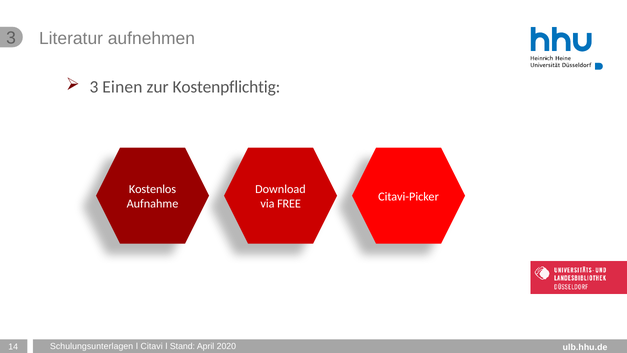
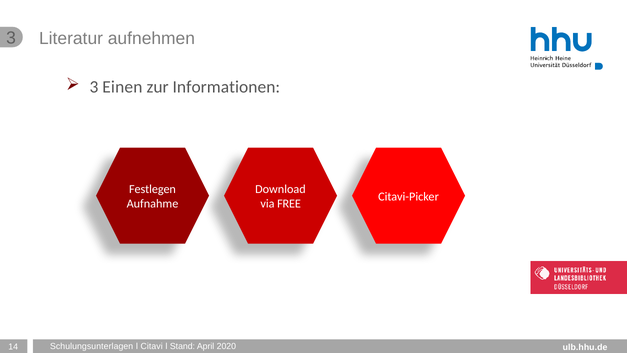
Kostenpflichtig: Kostenpflichtig -> Informationen
Kostenlos: Kostenlos -> Festlegen
